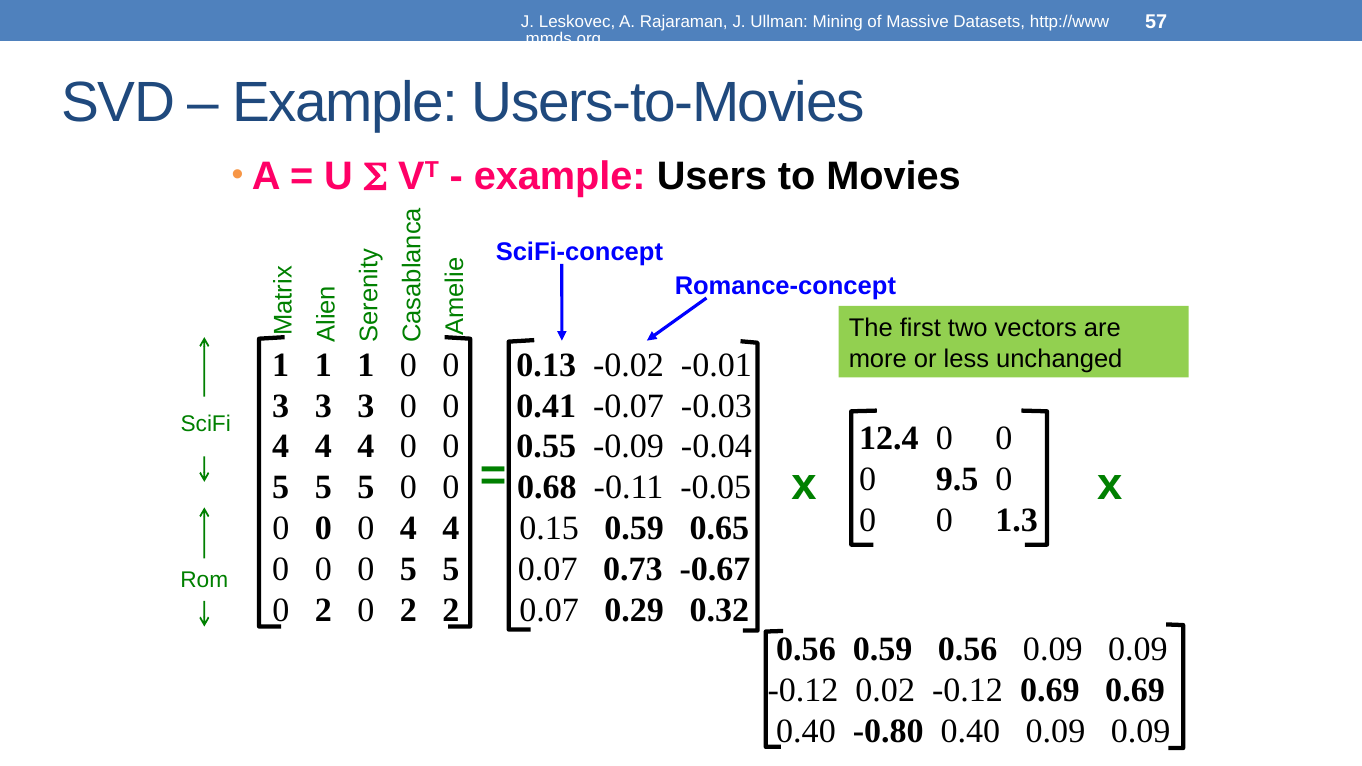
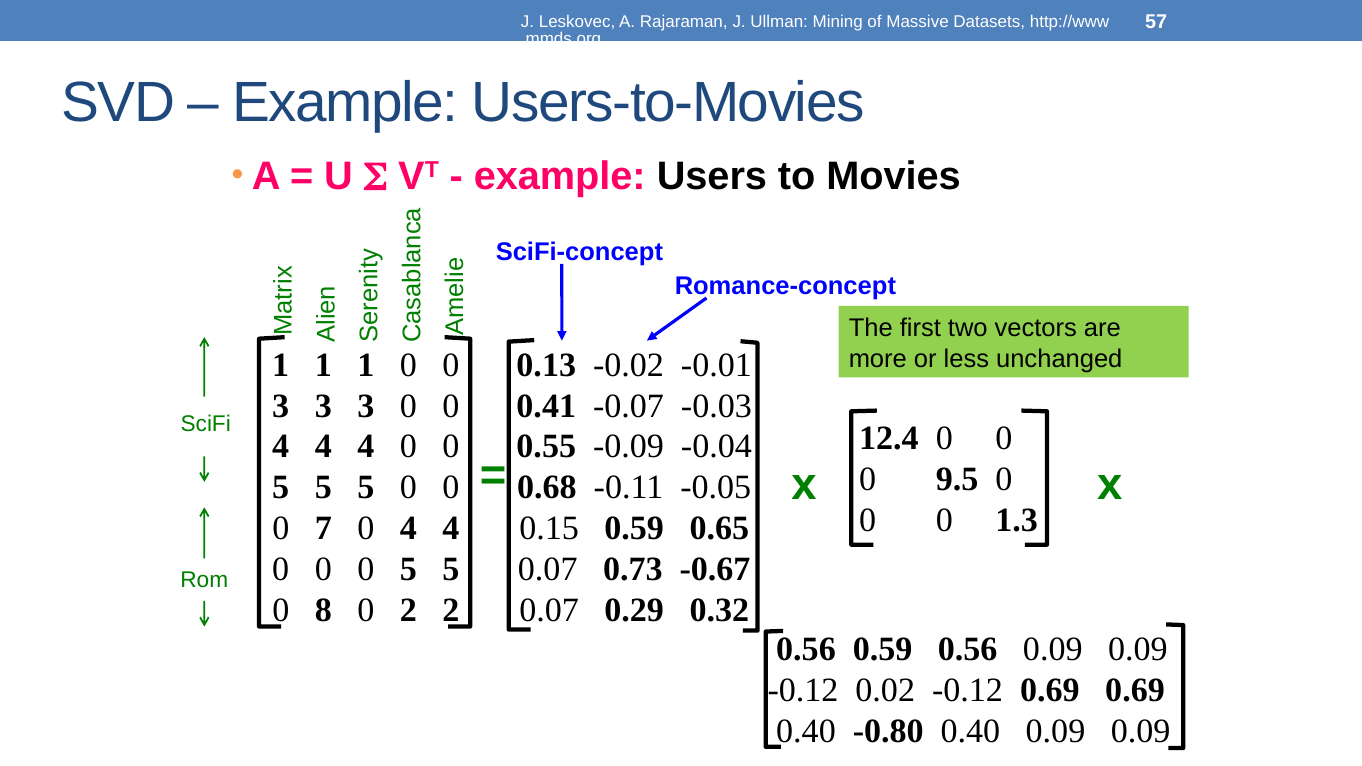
0 at (323, 528): 0 -> 7
2 at (323, 610): 2 -> 8
